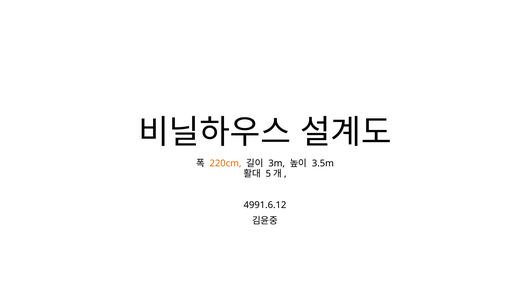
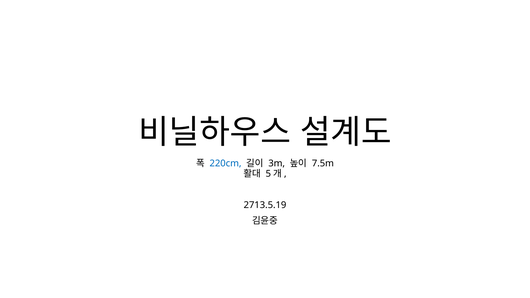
220cm colour: orange -> blue
3.5m: 3.5m -> 7.5m
4991.6.12: 4991.6.12 -> 2713.5.19
